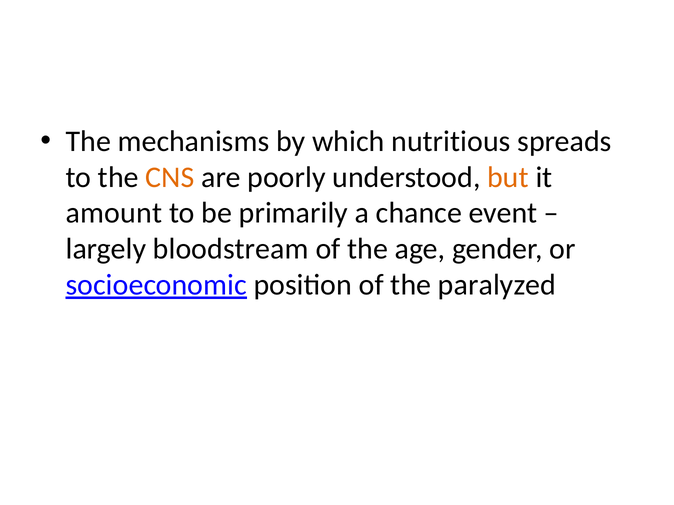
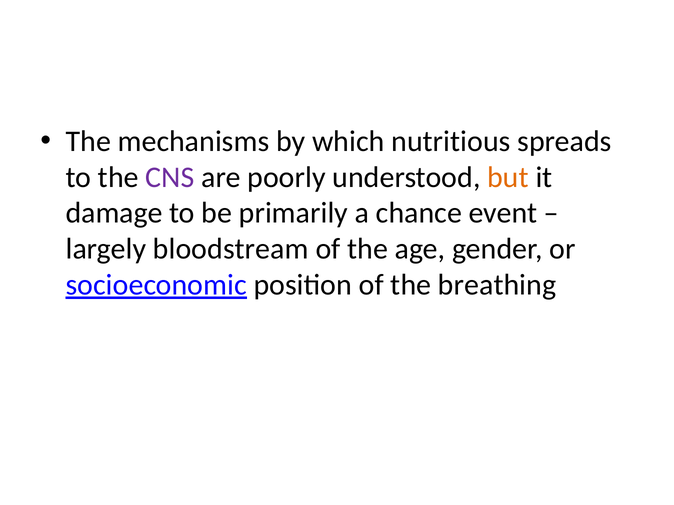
CNS colour: orange -> purple
amount: amount -> damage
paralyzed: paralyzed -> breathing
